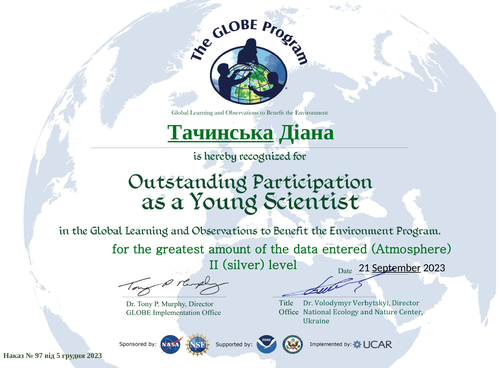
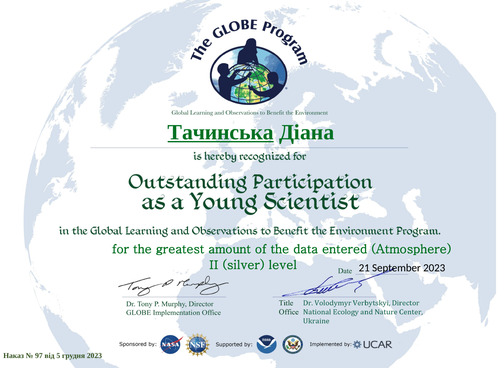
September underline: present -> none
